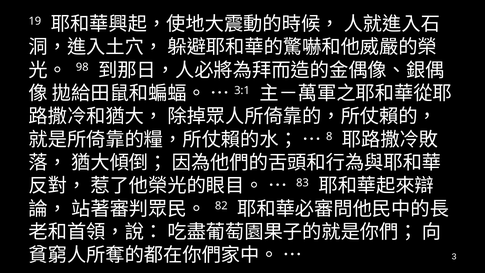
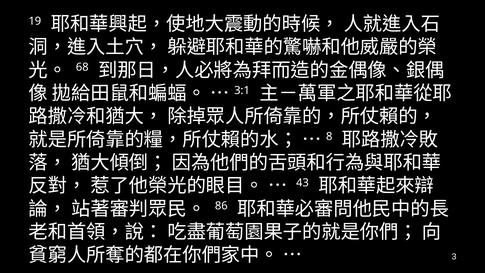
98: 98 -> 68
83: 83 -> 43
82: 82 -> 86
